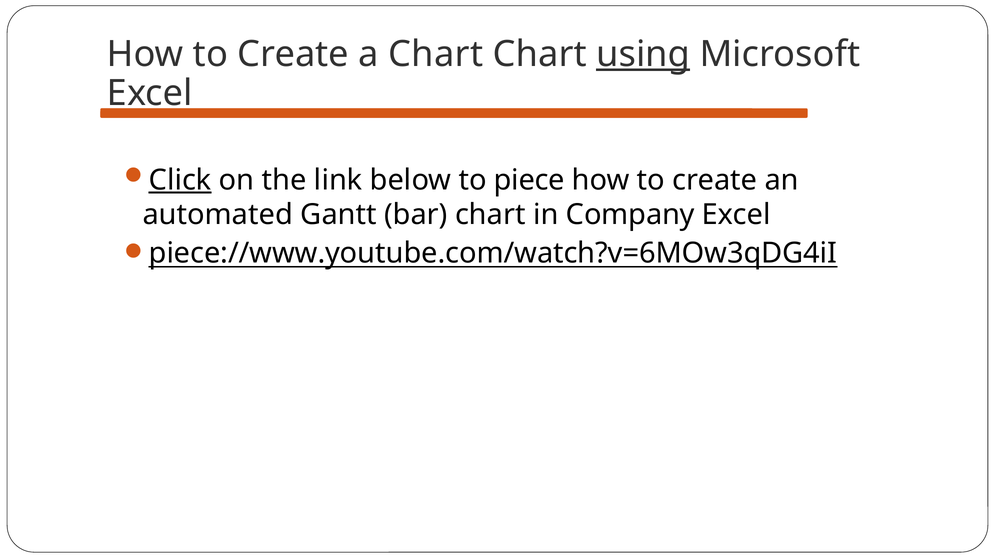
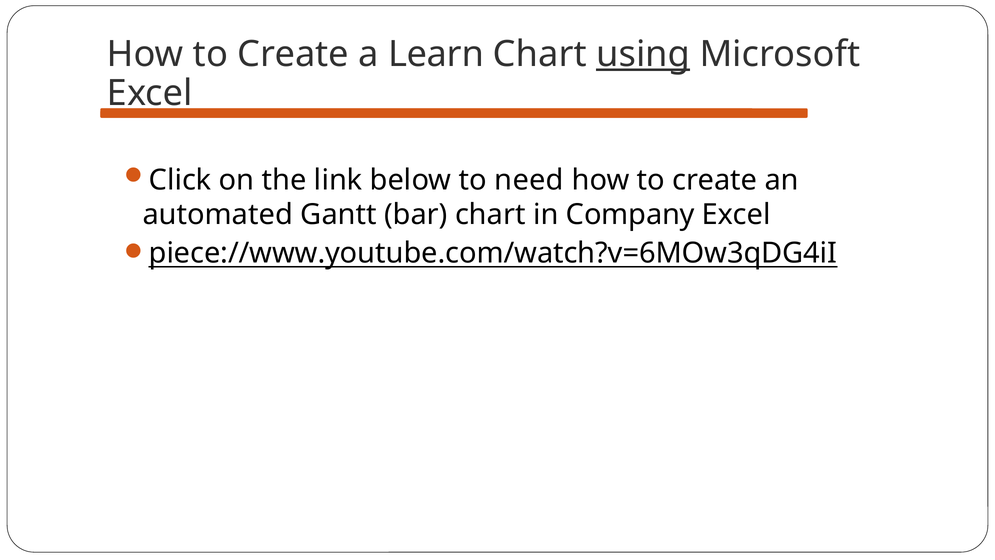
a Chart: Chart -> Learn
Click underline: present -> none
piece: piece -> need
